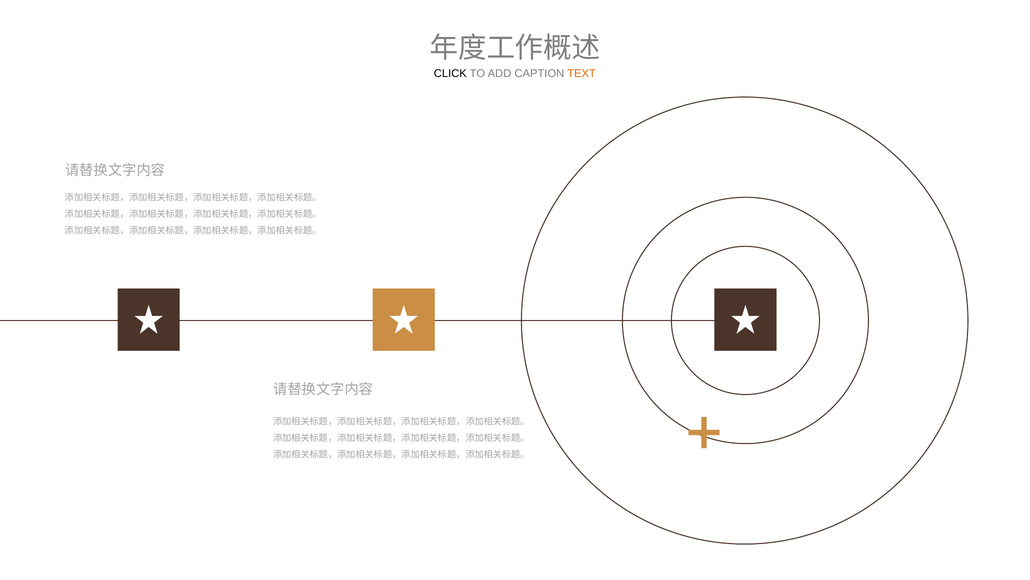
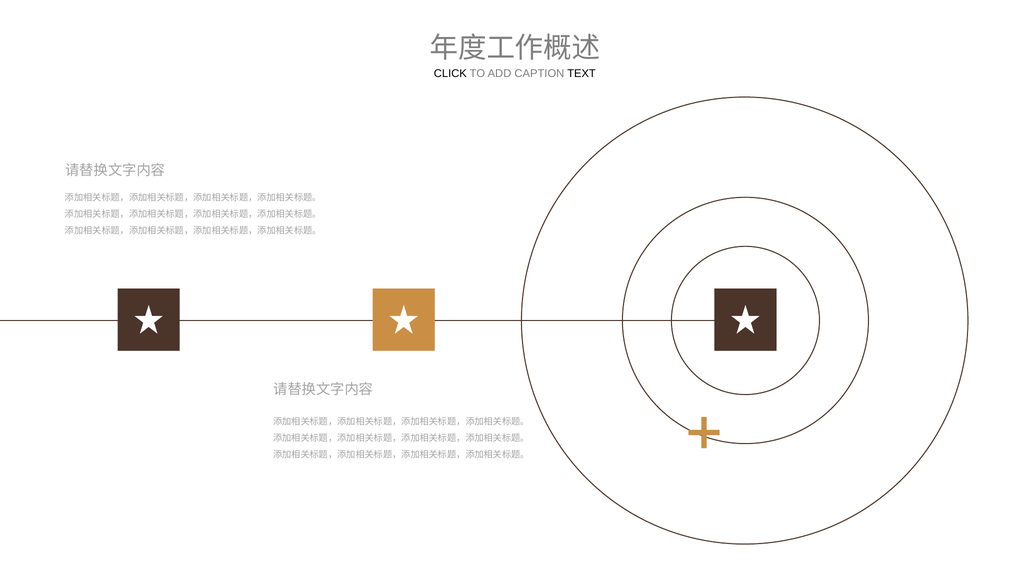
TEXT colour: orange -> black
